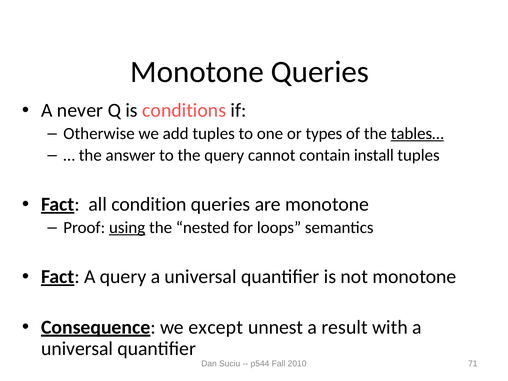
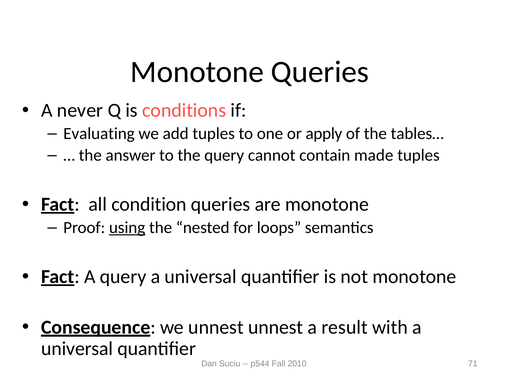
Otherwise: Otherwise -> Evaluating
types: types -> apply
tables… underline: present -> none
install: install -> made
we except: except -> unnest
